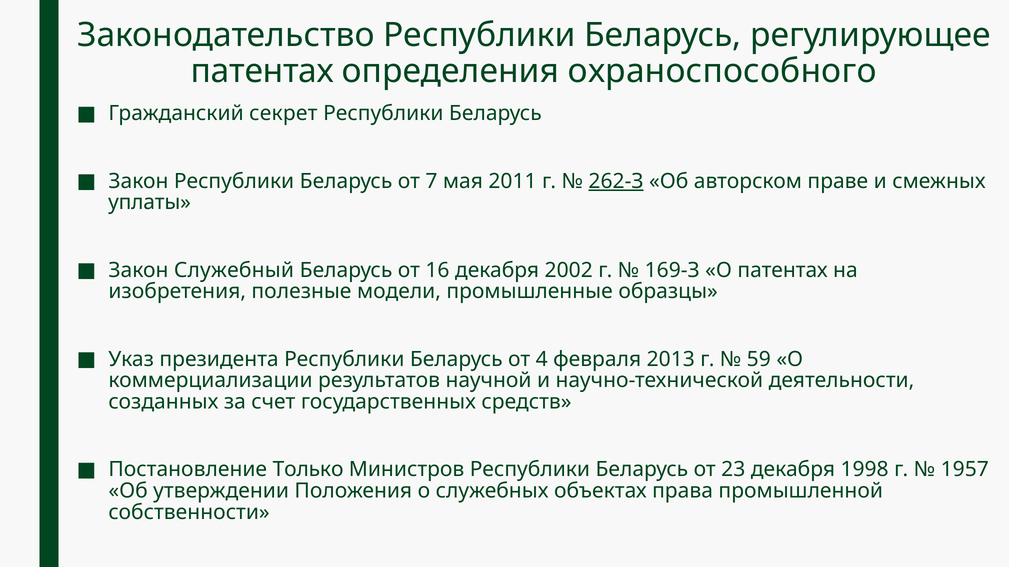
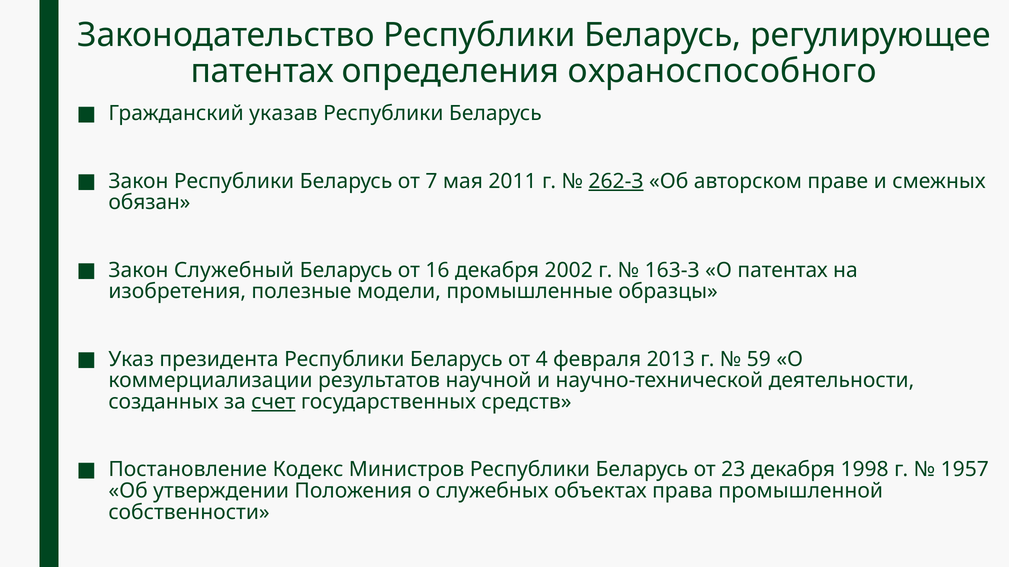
секрет: секрет -> указав
уплаты: уплаты -> обязан
169-З: 169-З -> 163-З
счет underline: none -> present
Только: Только -> Кодекс
